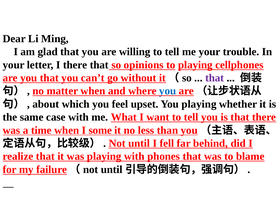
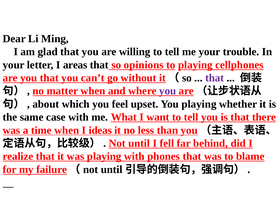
I there: there -> areas
you at (168, 91) colour: blue -> purple
some: some -> ideas
